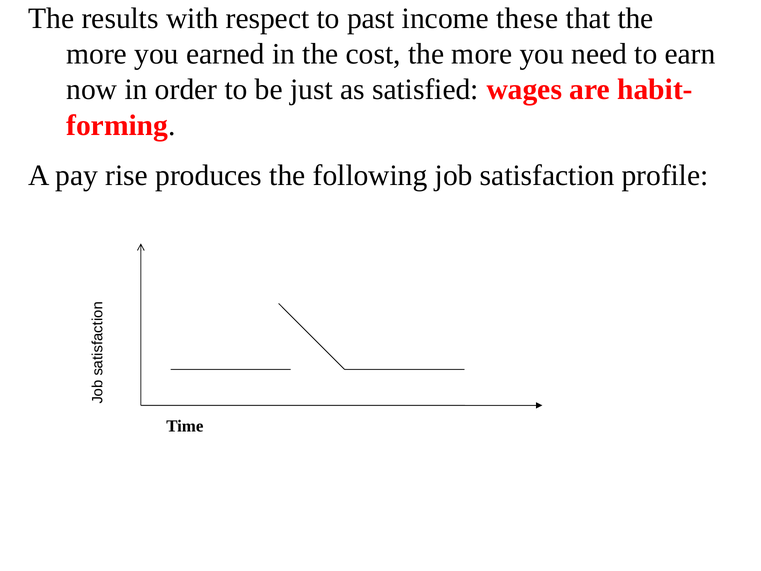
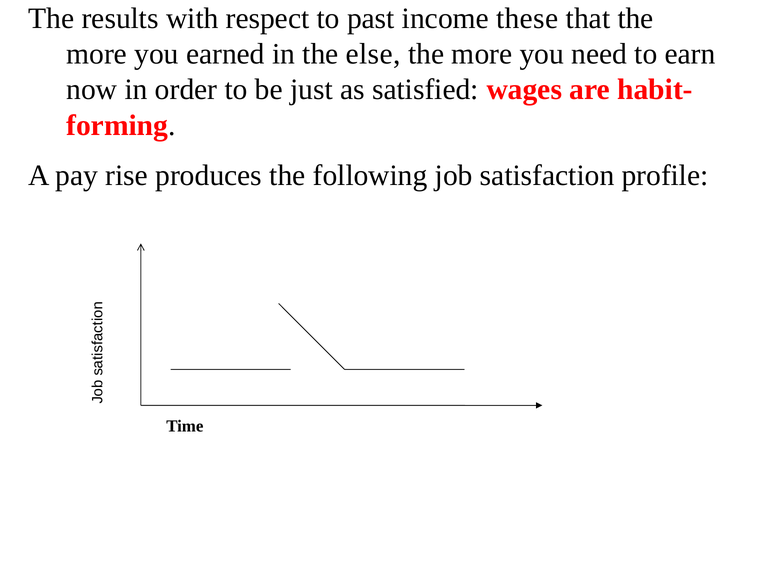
cost: cost -> else
